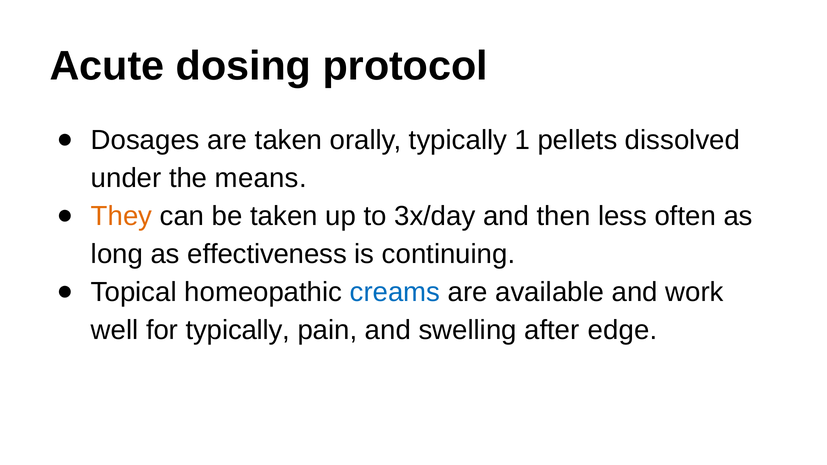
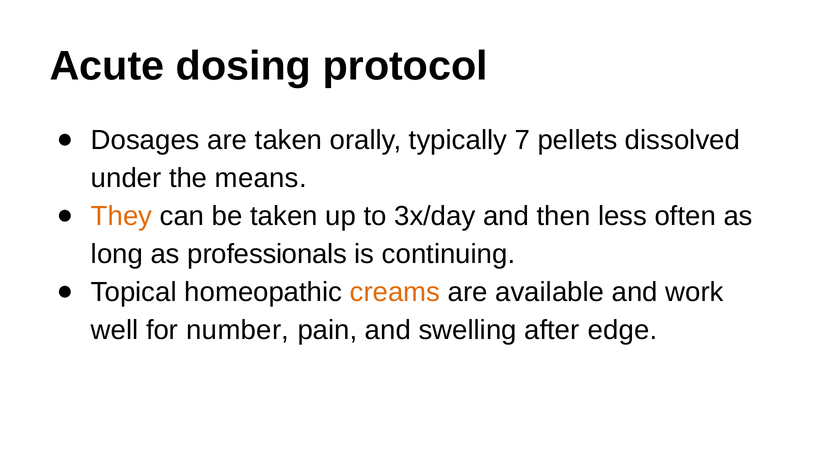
1: 1 -> 7
effectiveness: effectiveness -> professionals
creams colour: blue -> orange
for typically: typically -> number
